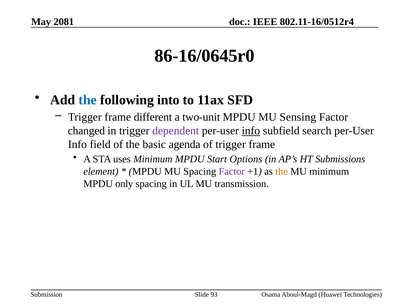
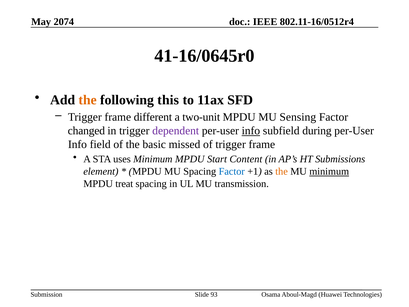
2081: 2081 -> 2074
86-16/0645r0: 86-16/0645r0 -> 41-16/0645r0
the at (88, 100) colour: blue -> orange
into: into -> this
search: search -> during
agenda: agenda -> missed
Options: Options -> Content
Factor at (232, 171) colour: purple -> blue
minimum at (329, 171) underline: none -> present
only: only -> treat
